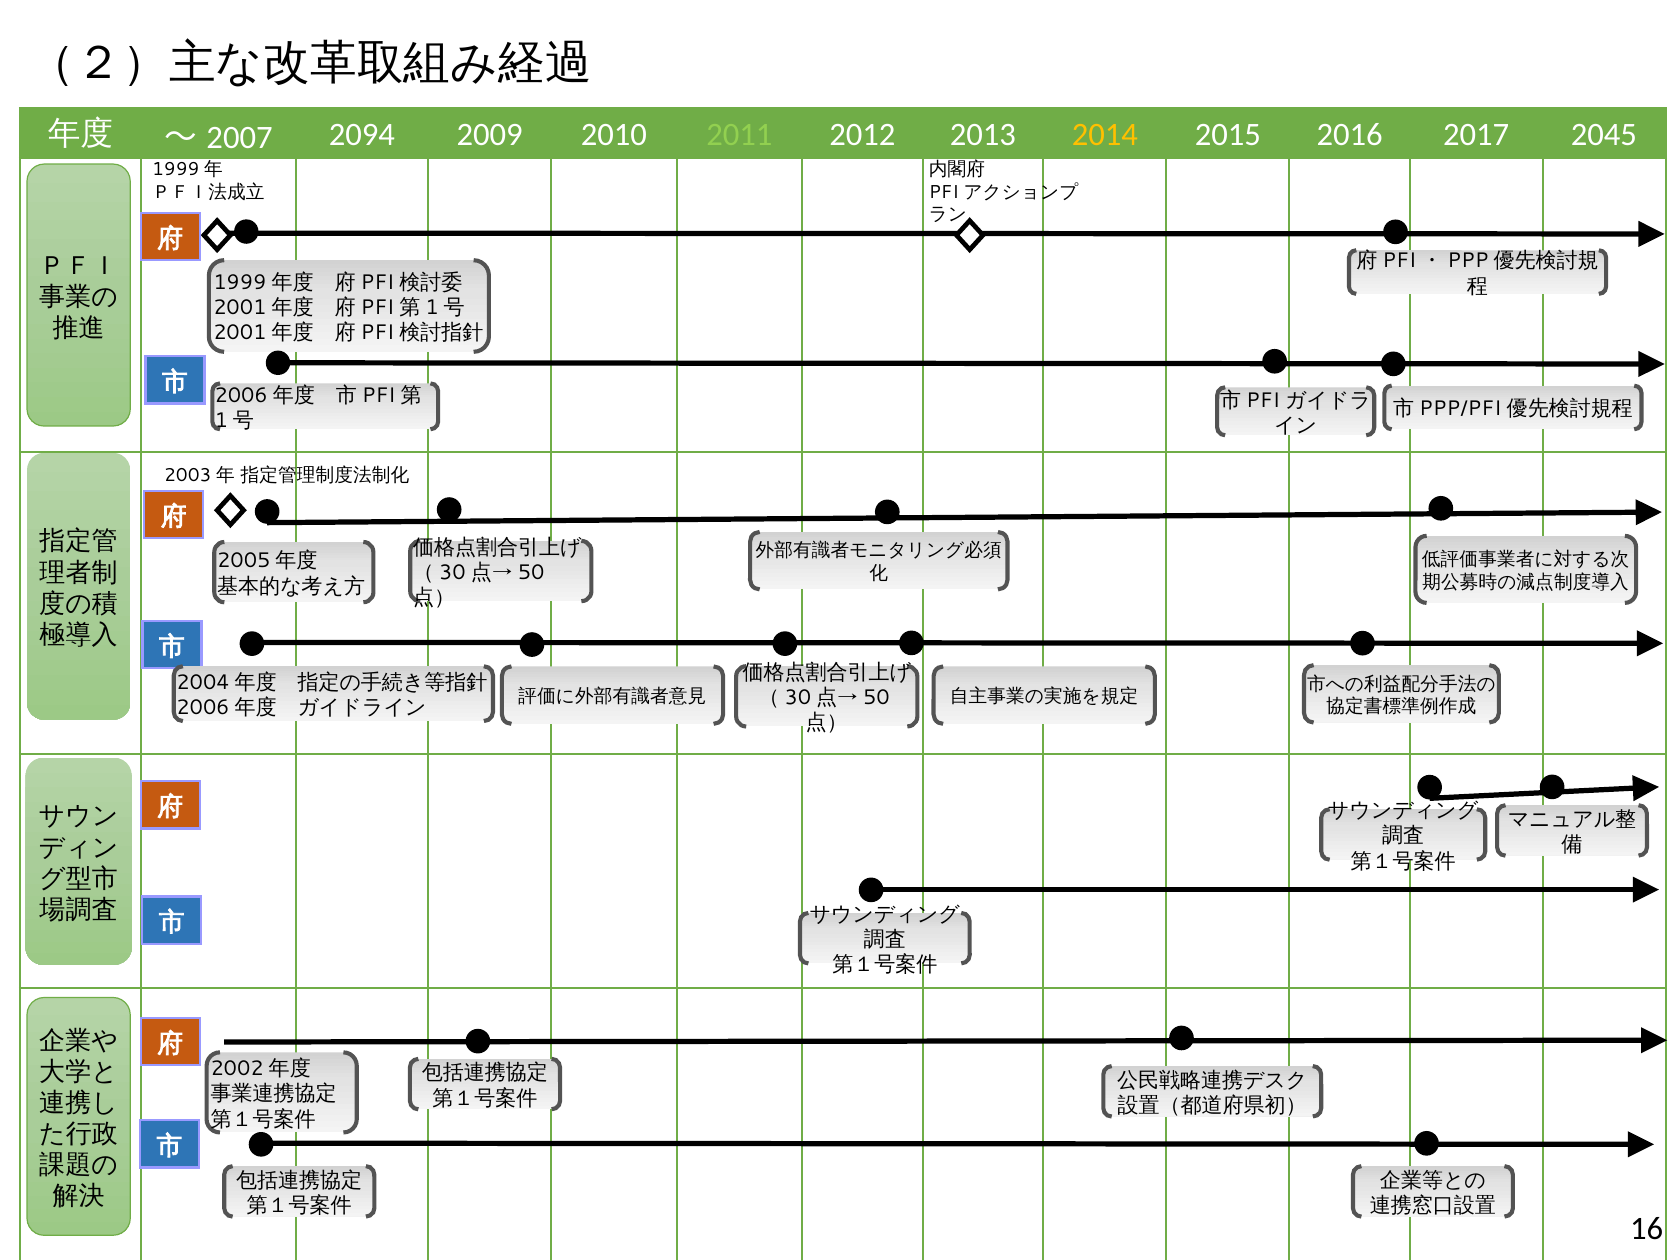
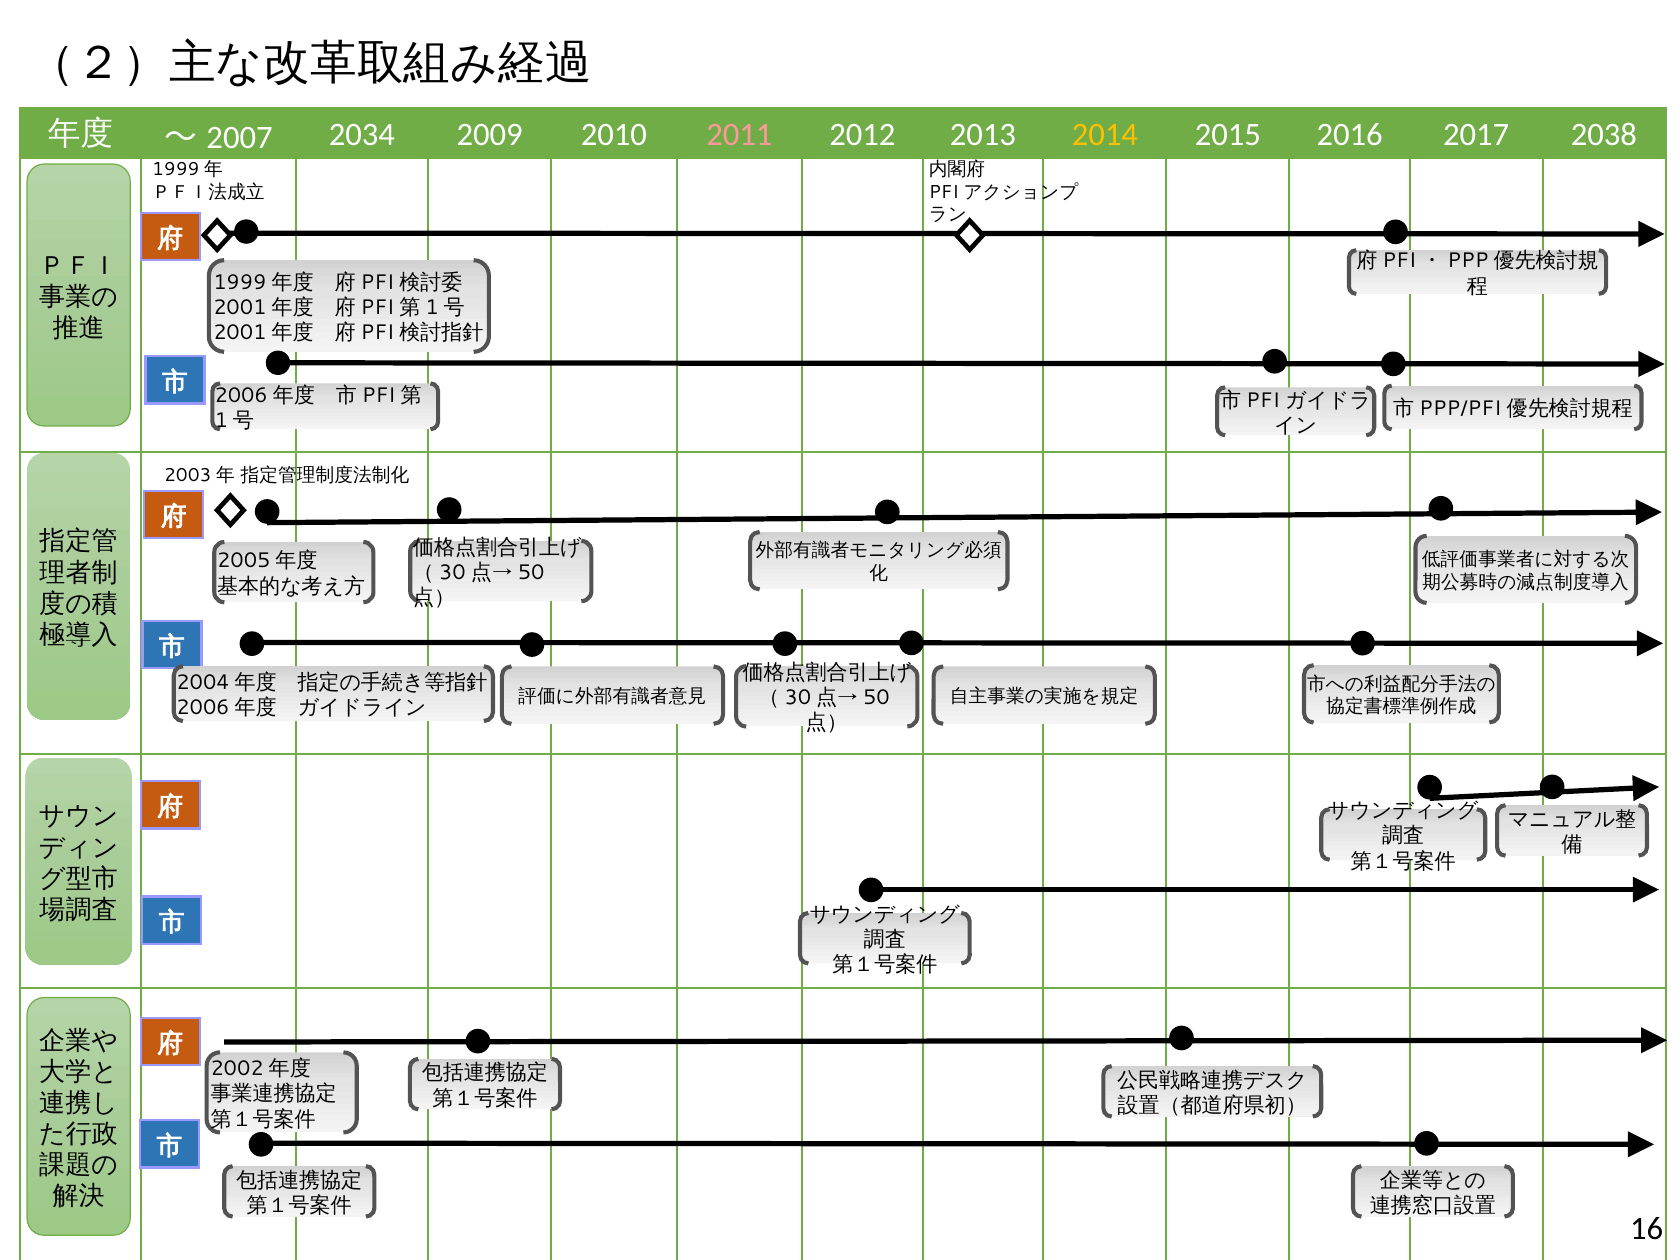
2094: 2094 -> 2034
2011 colour: light green -> pink
2045: 2045 -> 2038
